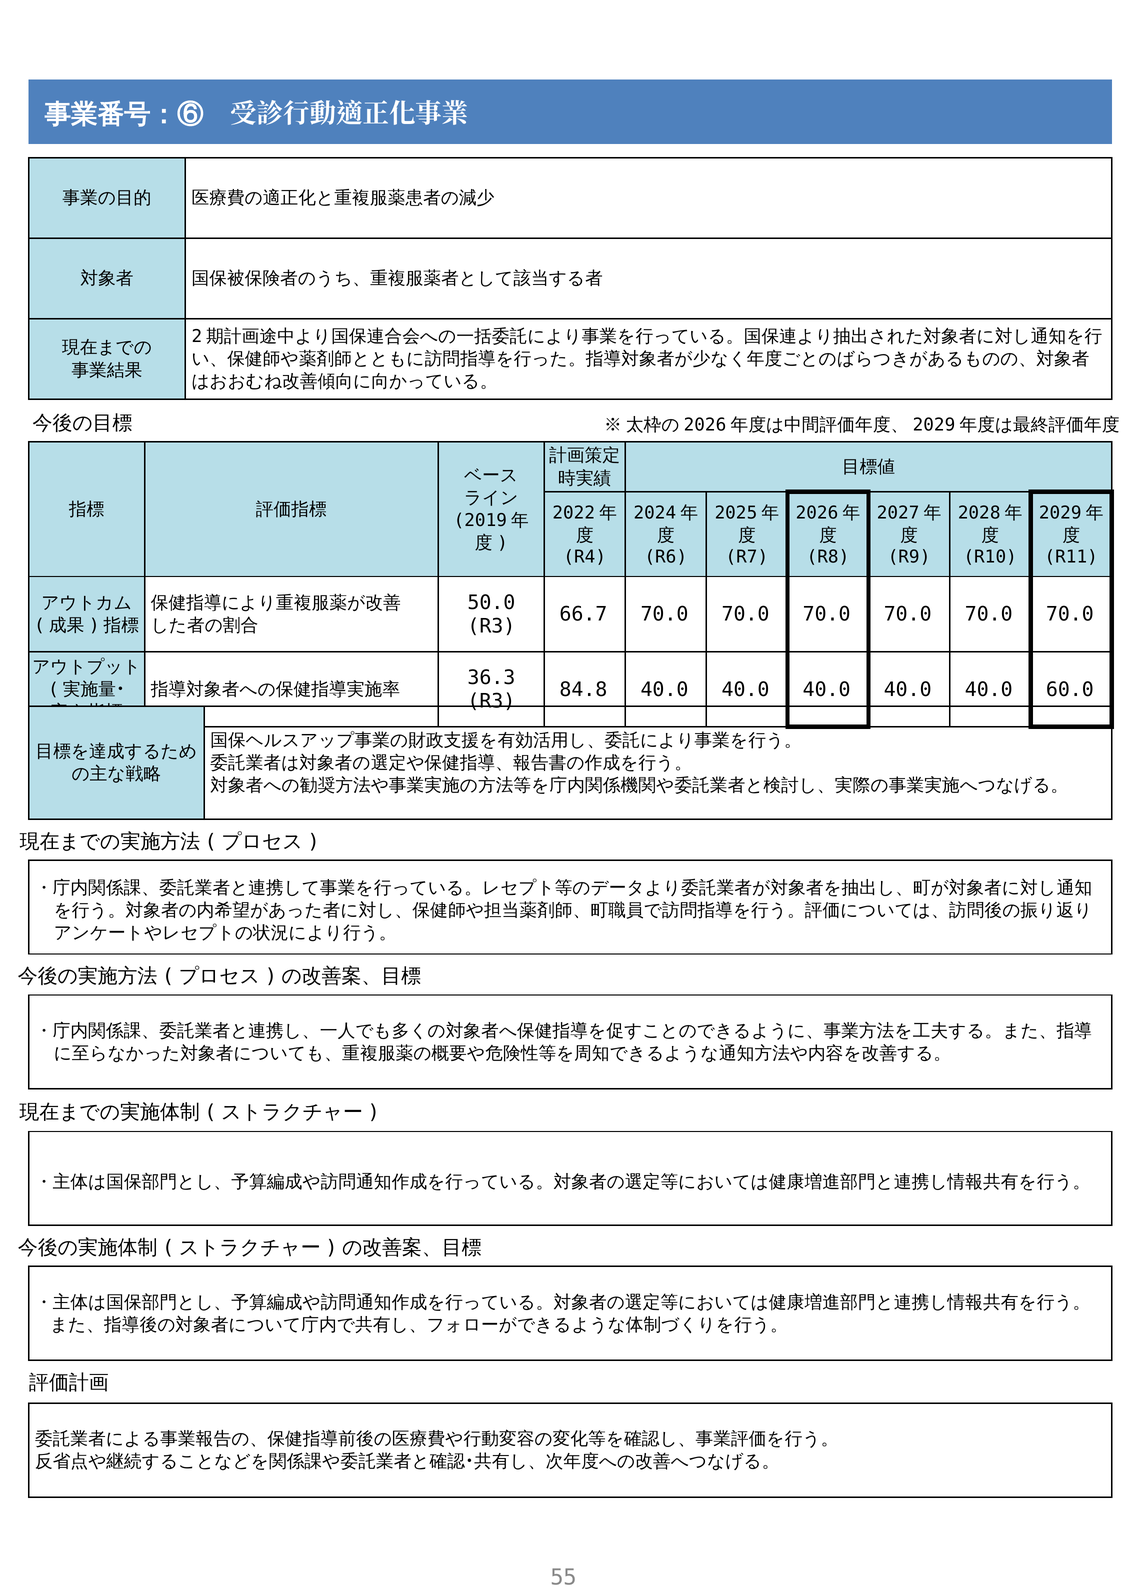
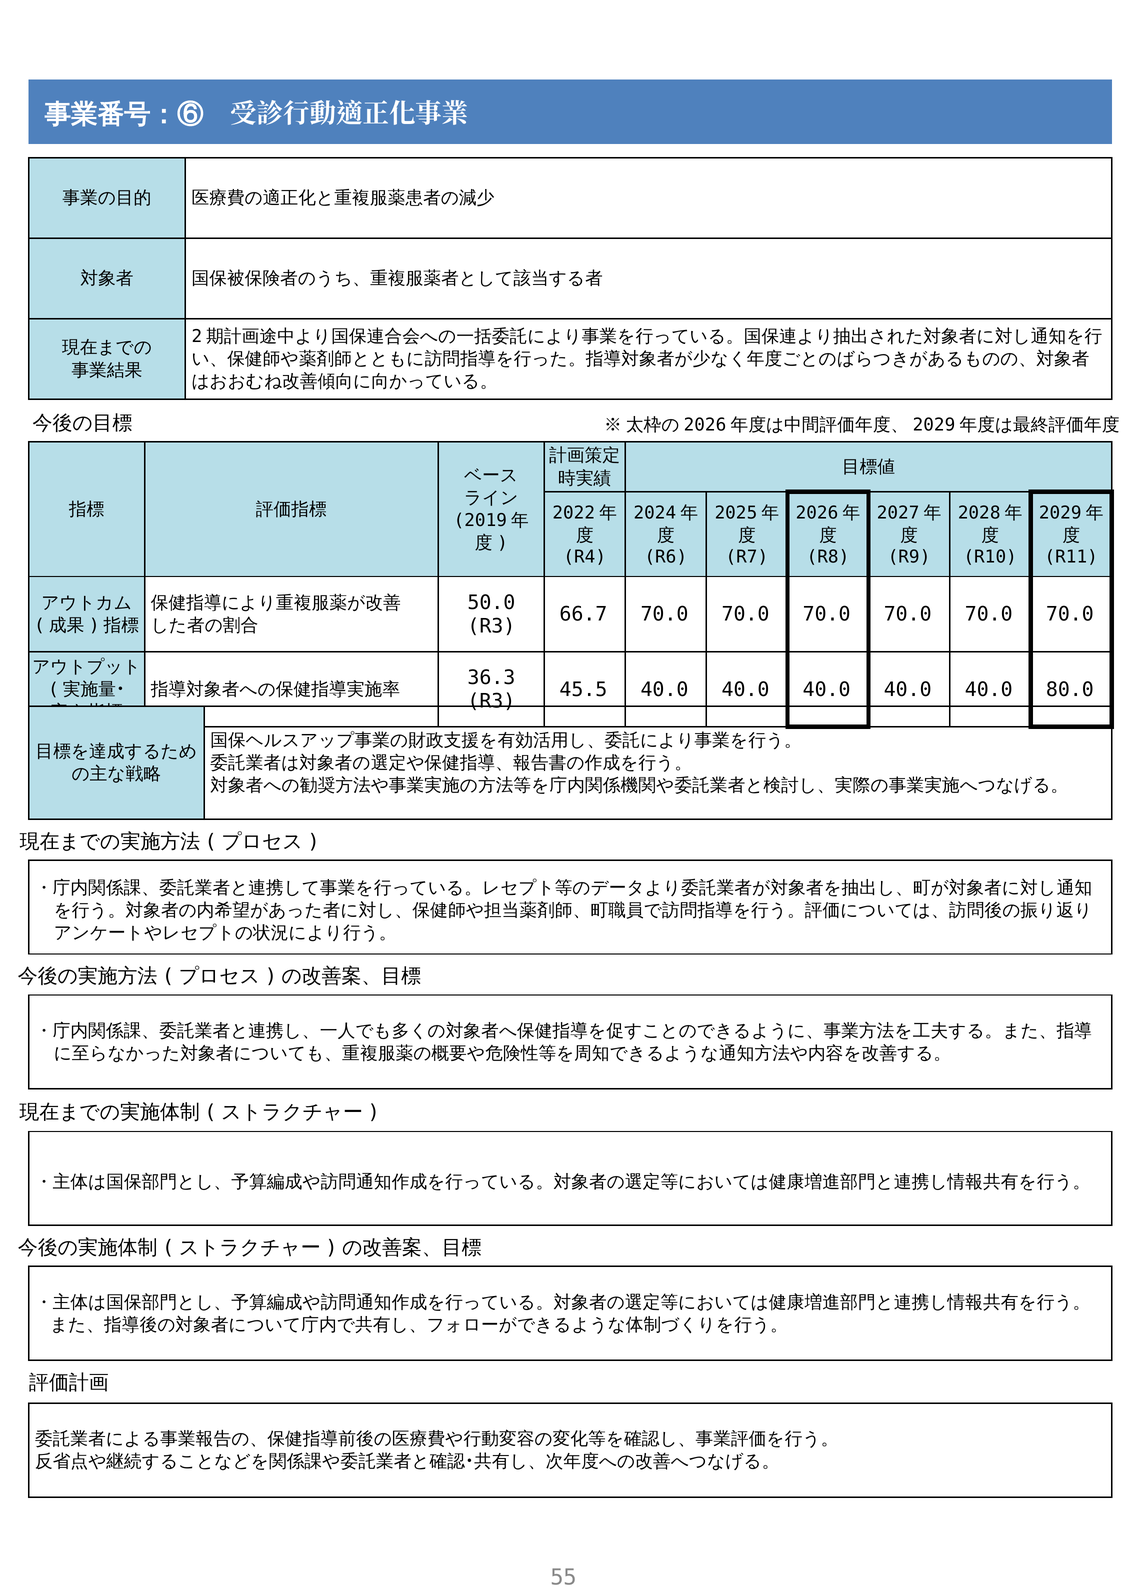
84.8: 84.8 -> 45.5
60.0: 60.0 -> 80.0
